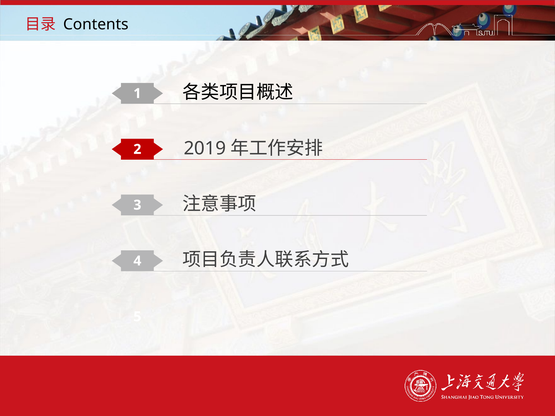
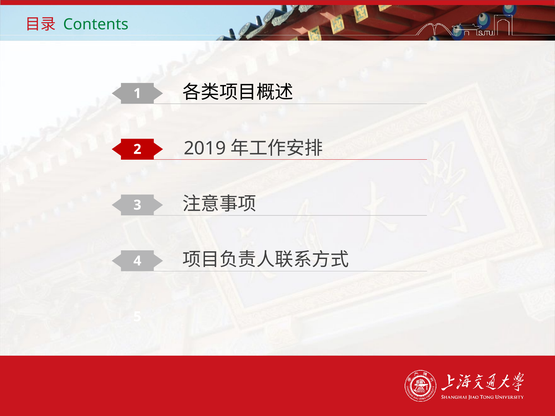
Contents colour: black -> green
